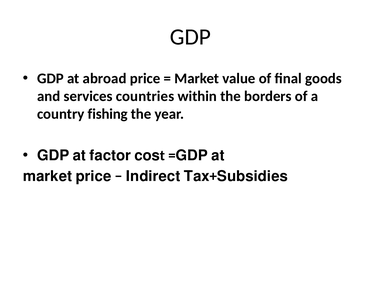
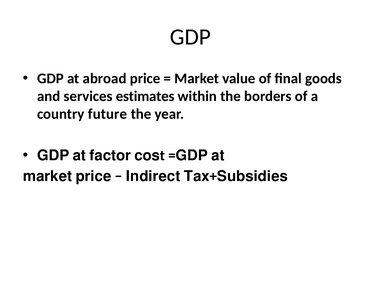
countries: countries -> estimates
fishing: fishing -> future
